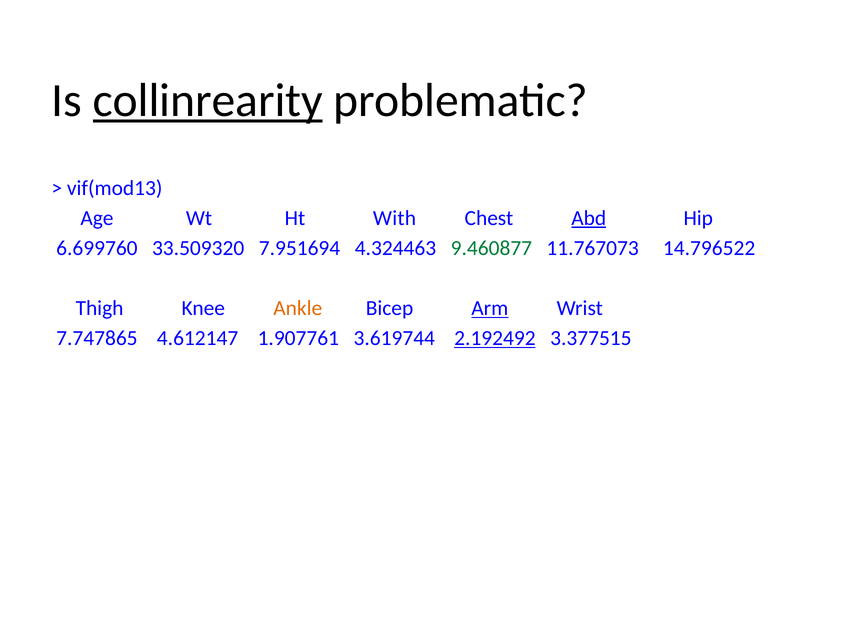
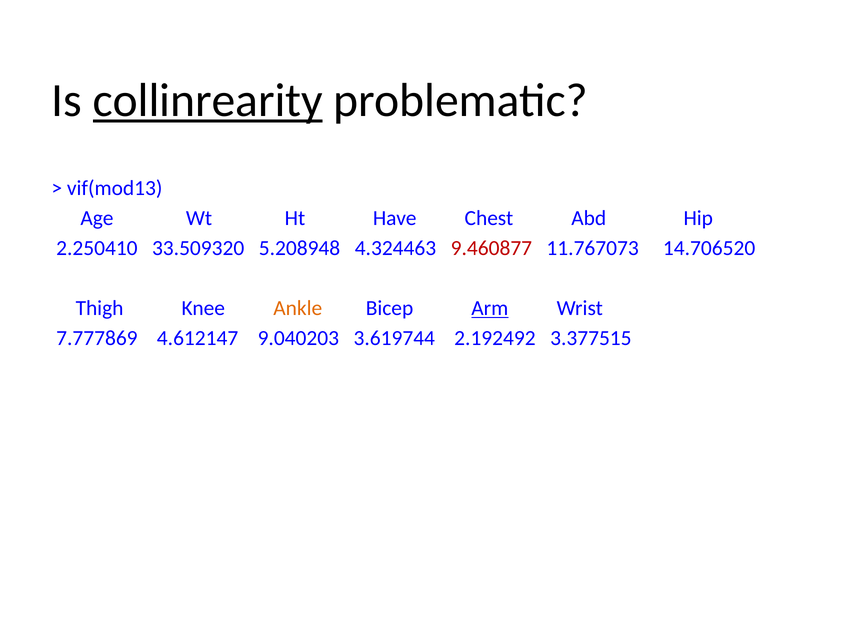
With: With -> Have
Abd underline: present -> none
6.699760: 6.699760 -> 2.250410
7.951694: 7.951694 -> 5.208948
9.460877 colour: green -> red
14.796522: 14.796522 -> 14.706520
7.747865: 7.747865 -> 7.777869
1.907761: 1.907761 -> 9.040203
2.192492 underline: present -> none
